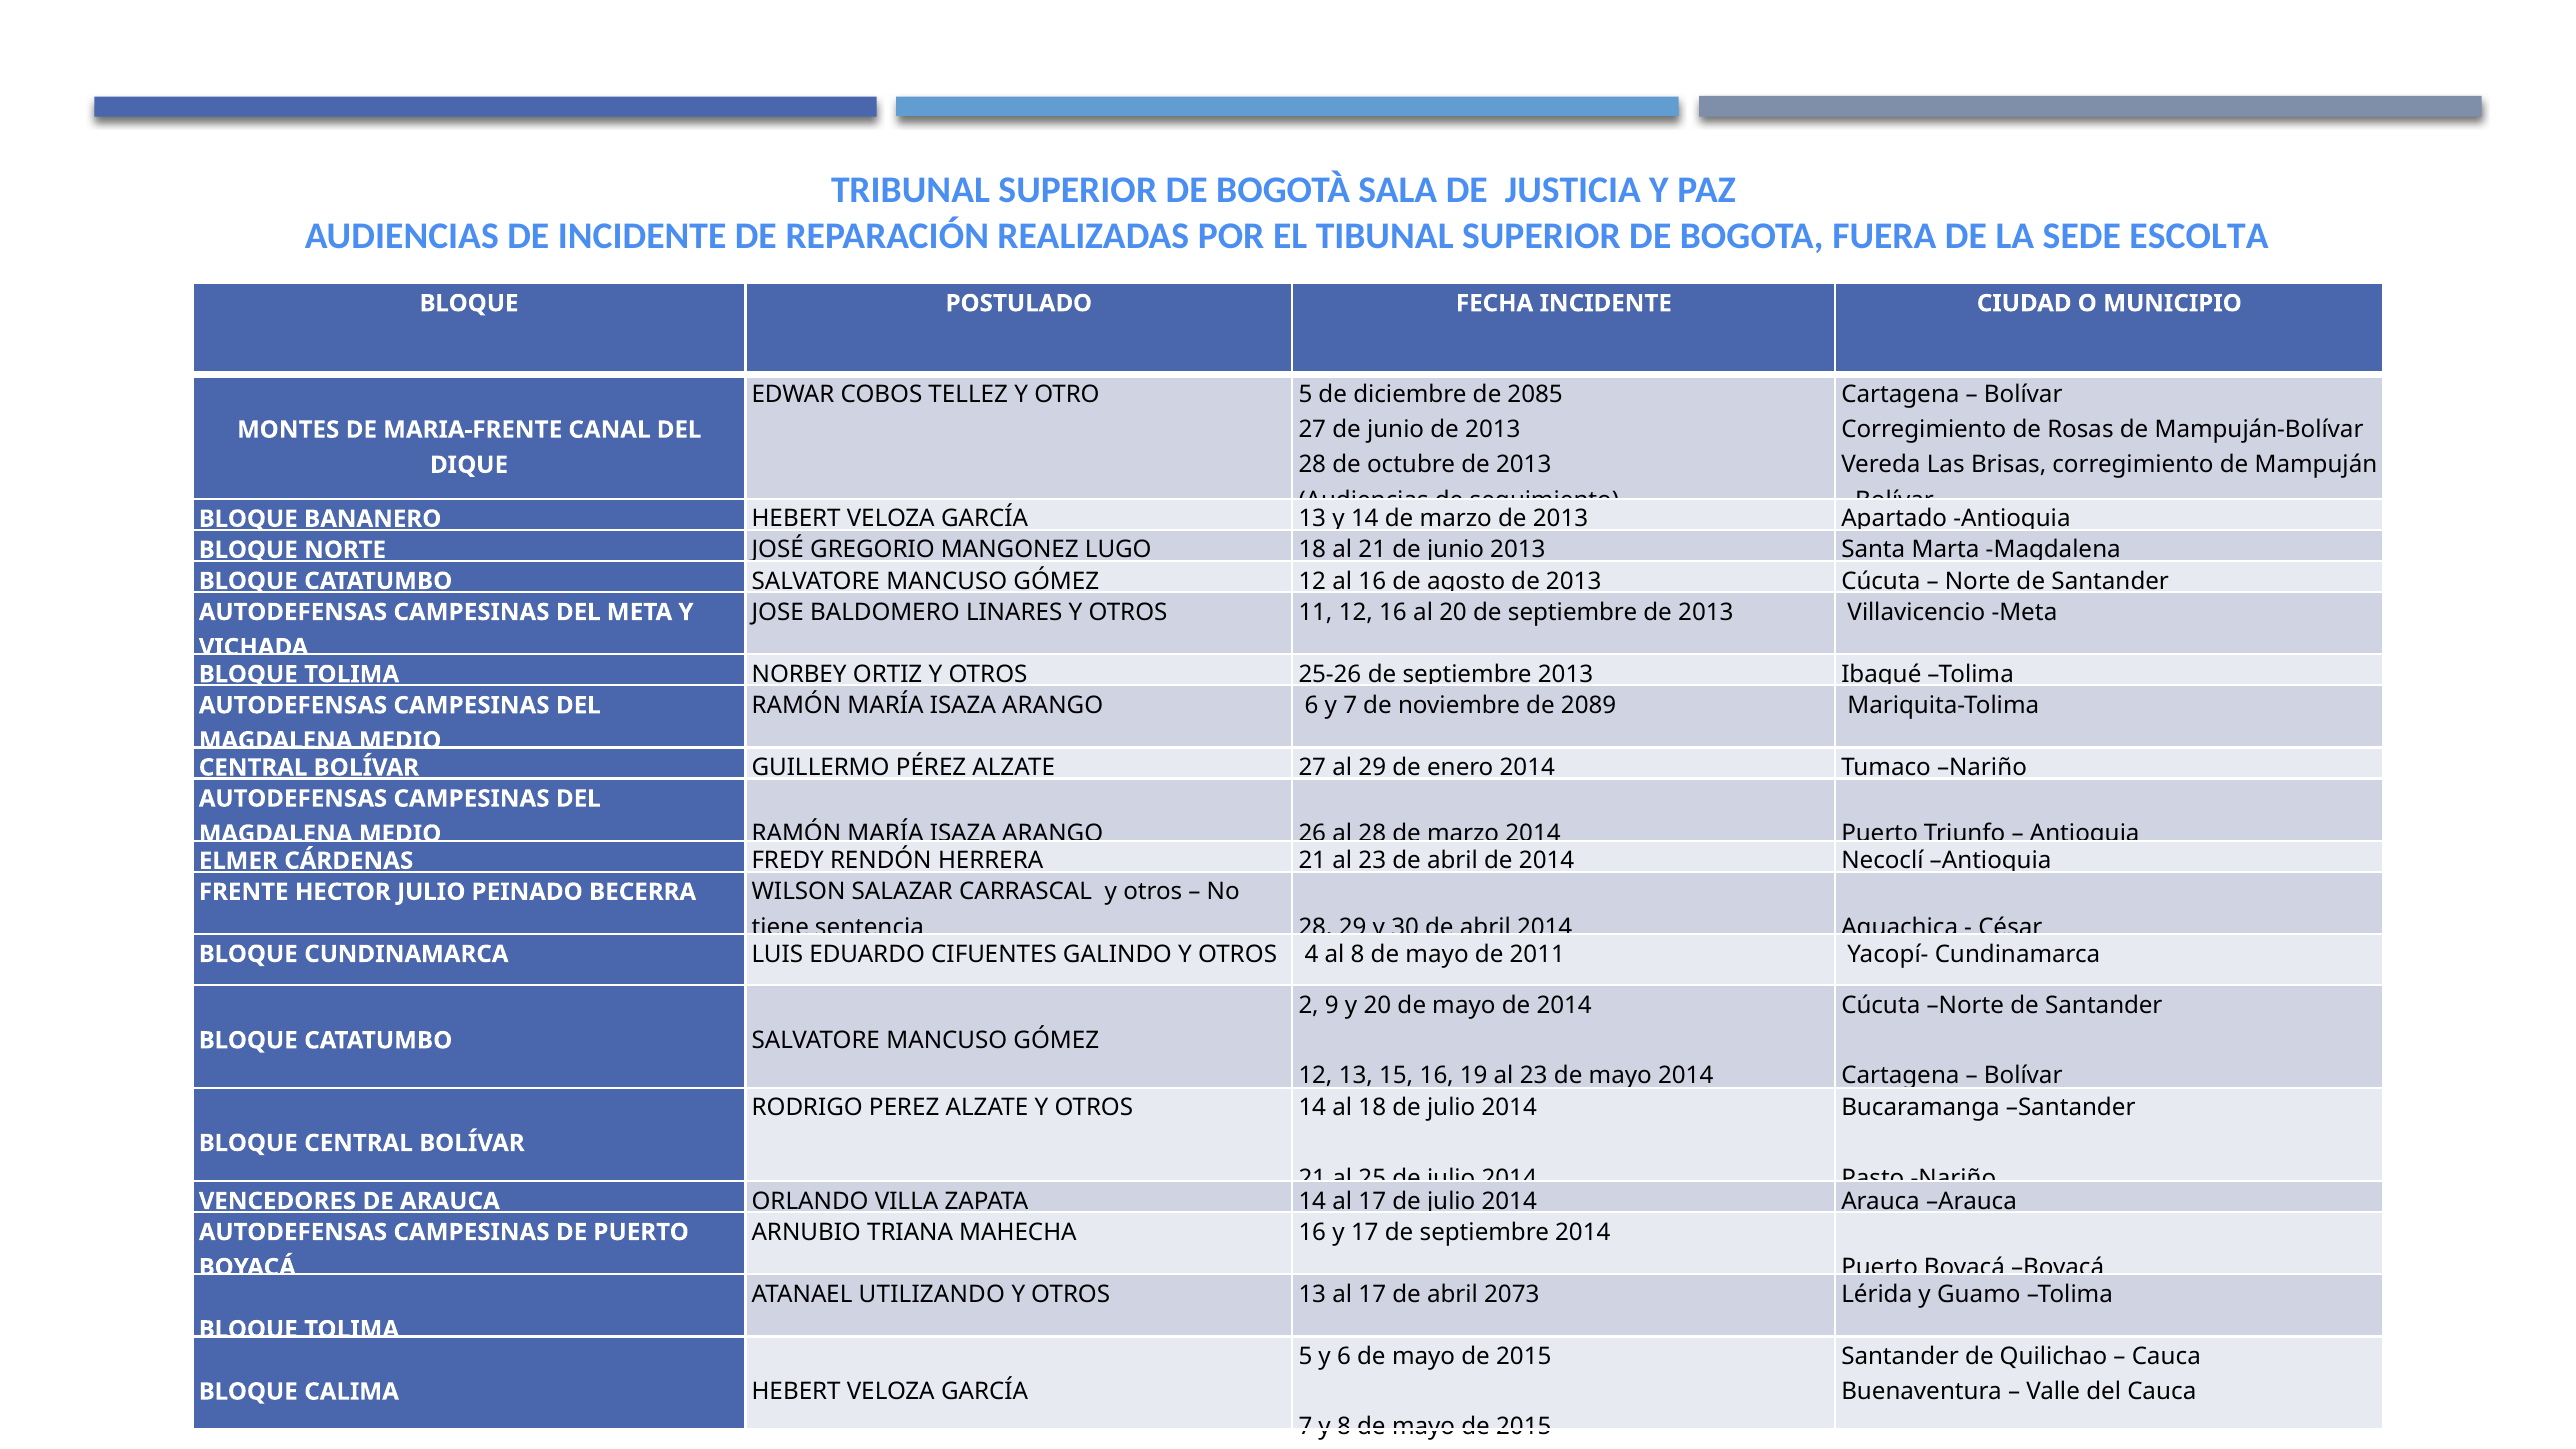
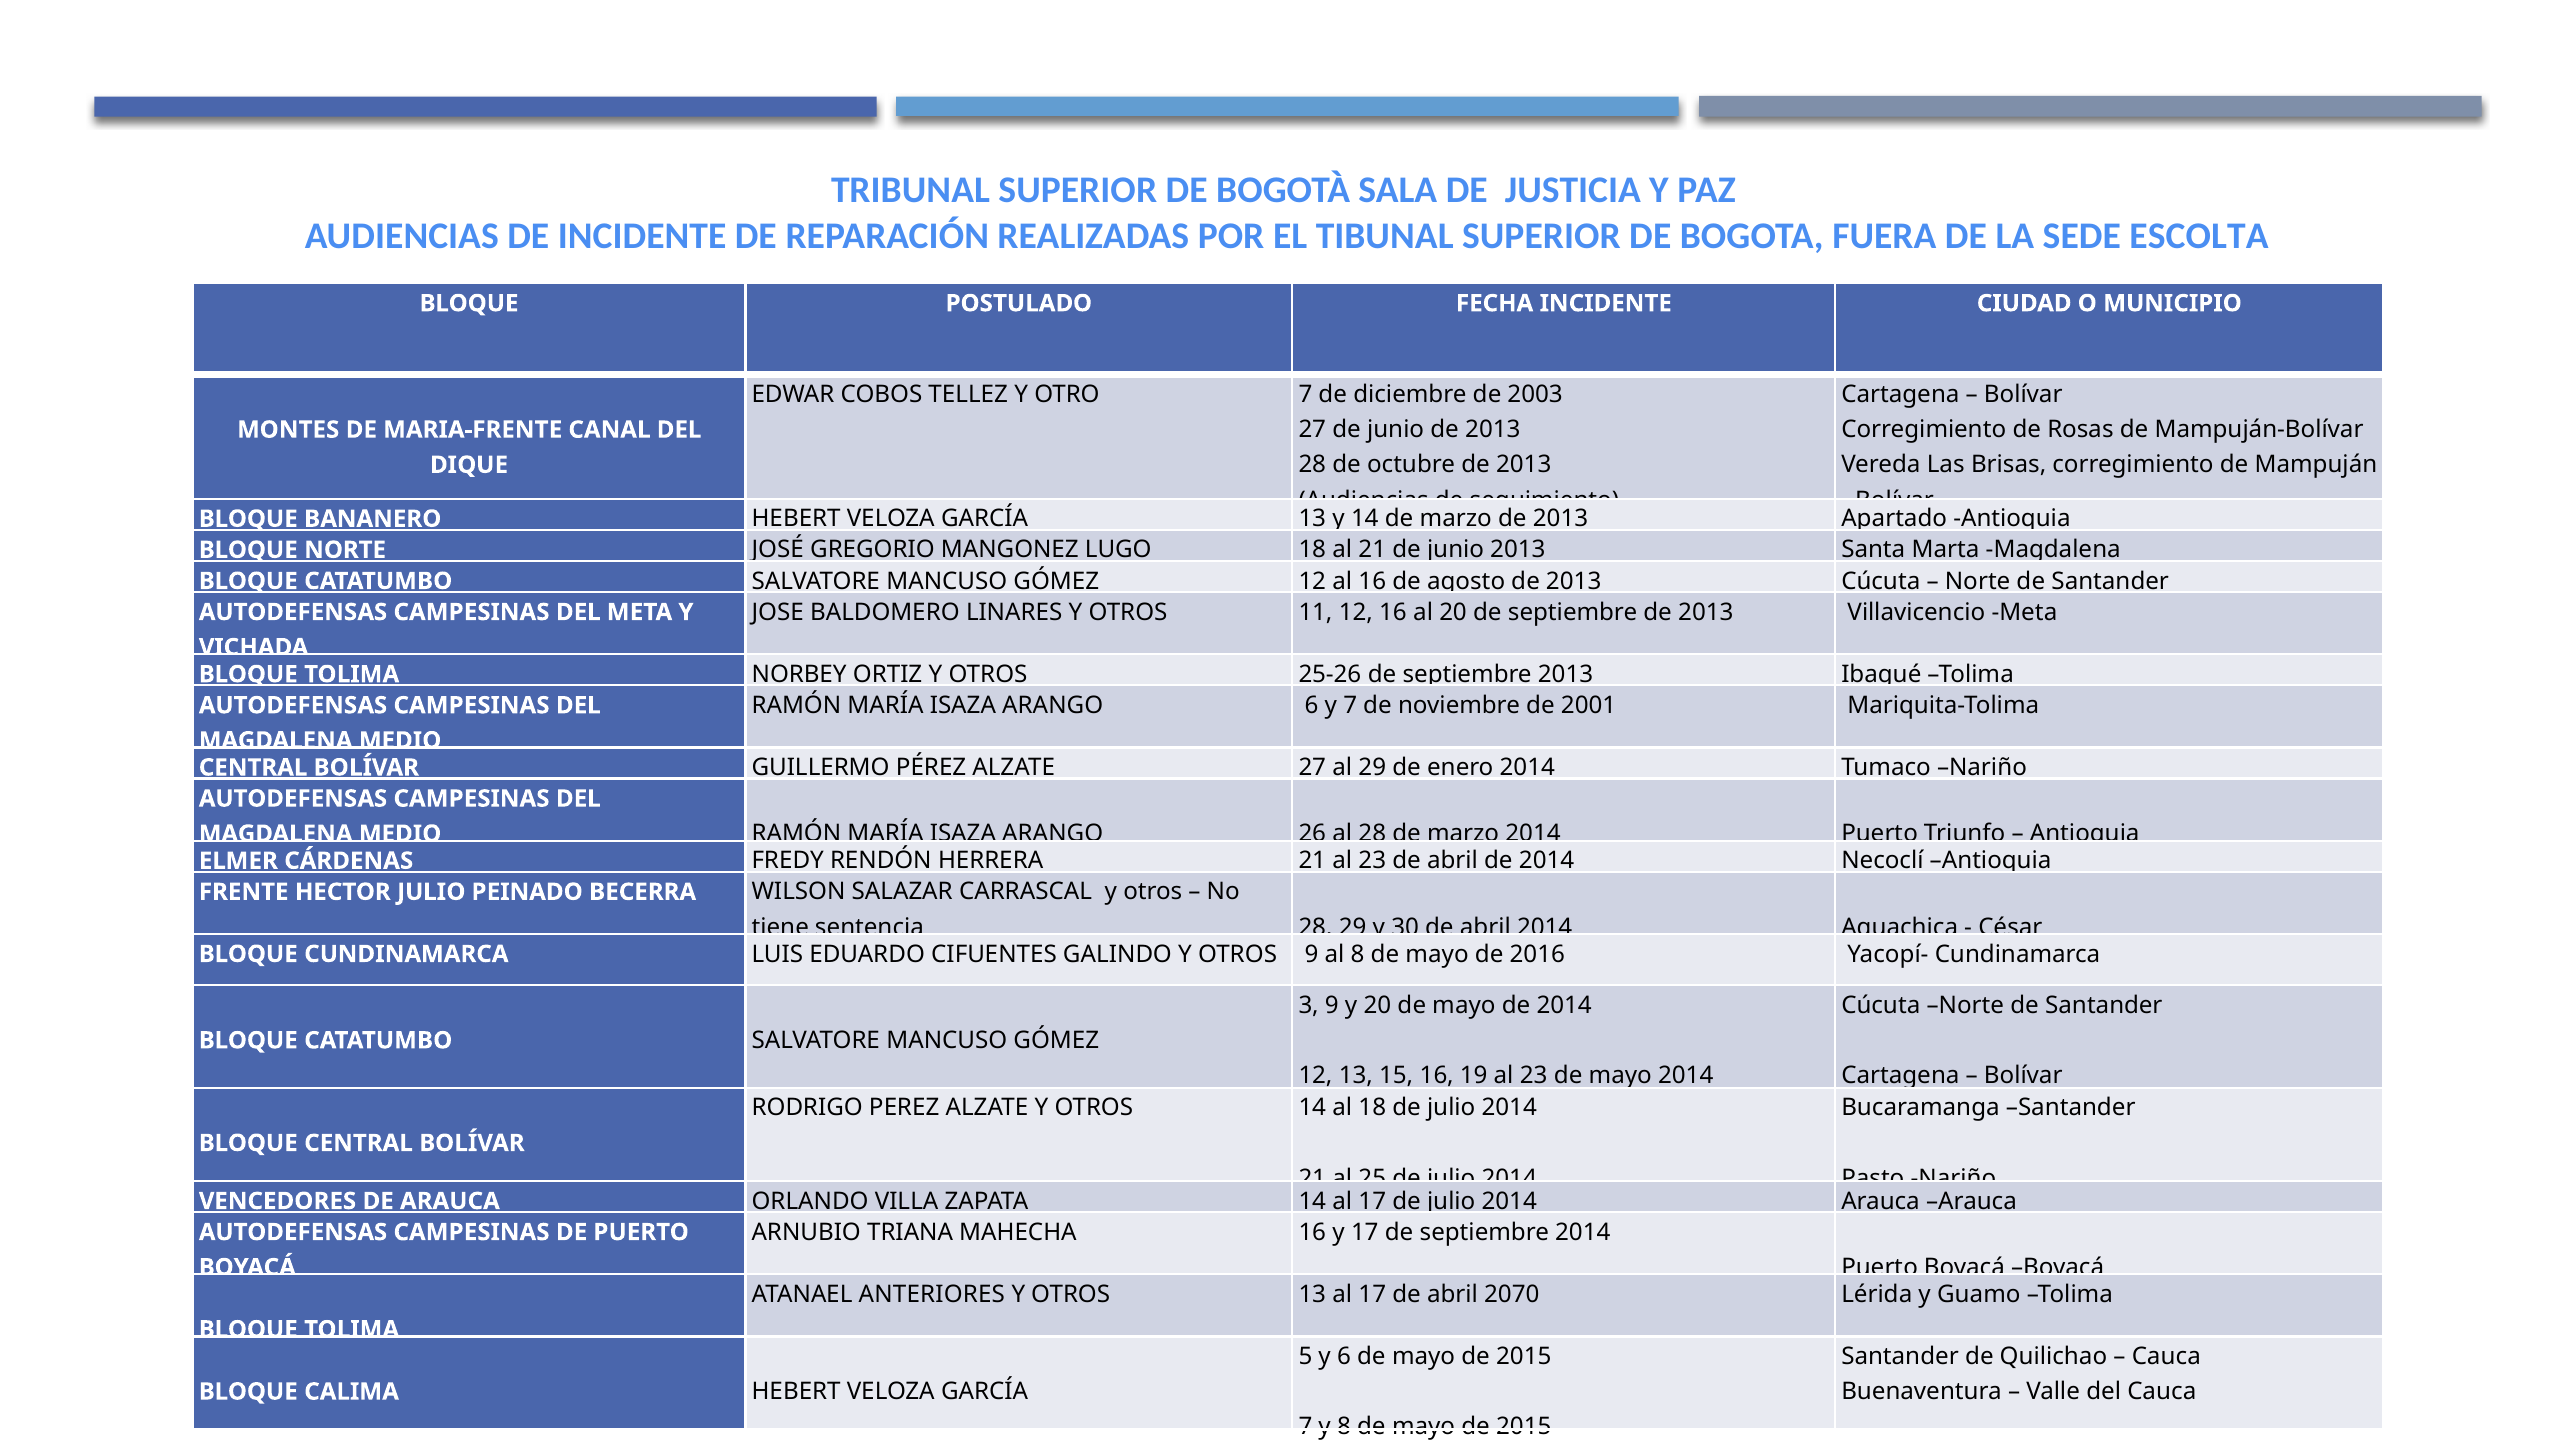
OTRO 5: 5 -> 7
2085: 2085 -> 2003
2089: 2089 -> 2001
OTROS 4: 4 -> 9
2011: 2011 -> 2016
2: 2 -> 3
UTILIZANDO: UTILIZANDO -> ANTERIORES
2073: 2073 -> 2070
